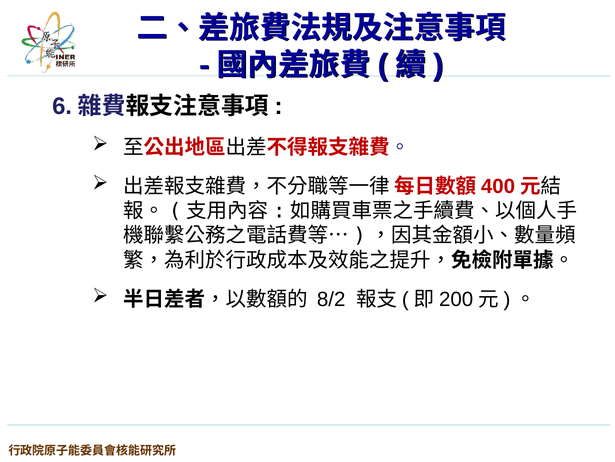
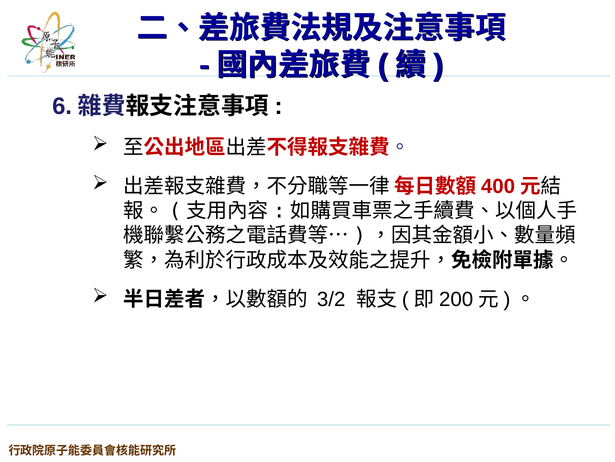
8/2: 8/2 -> 3/2
